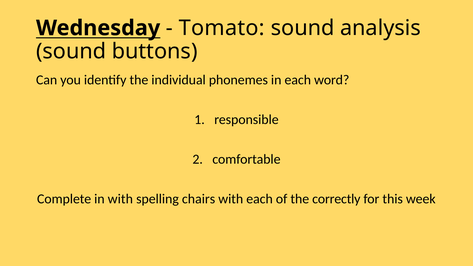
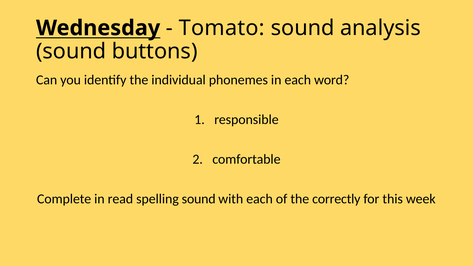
in with: with -> read
spelling chairs: chairs -> sound
